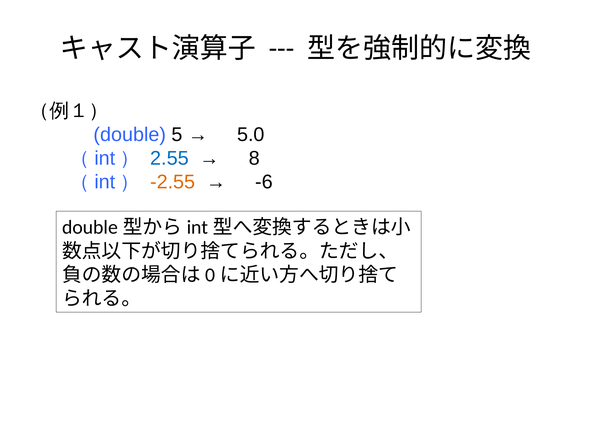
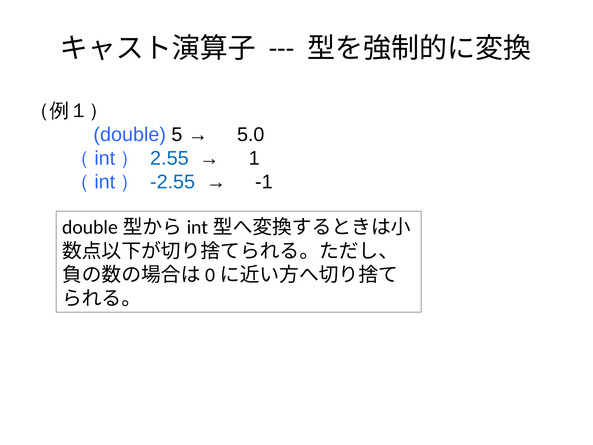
8: 8 -> 1
-2.55 colour: orange -> blue
-6: -6 -> -1
